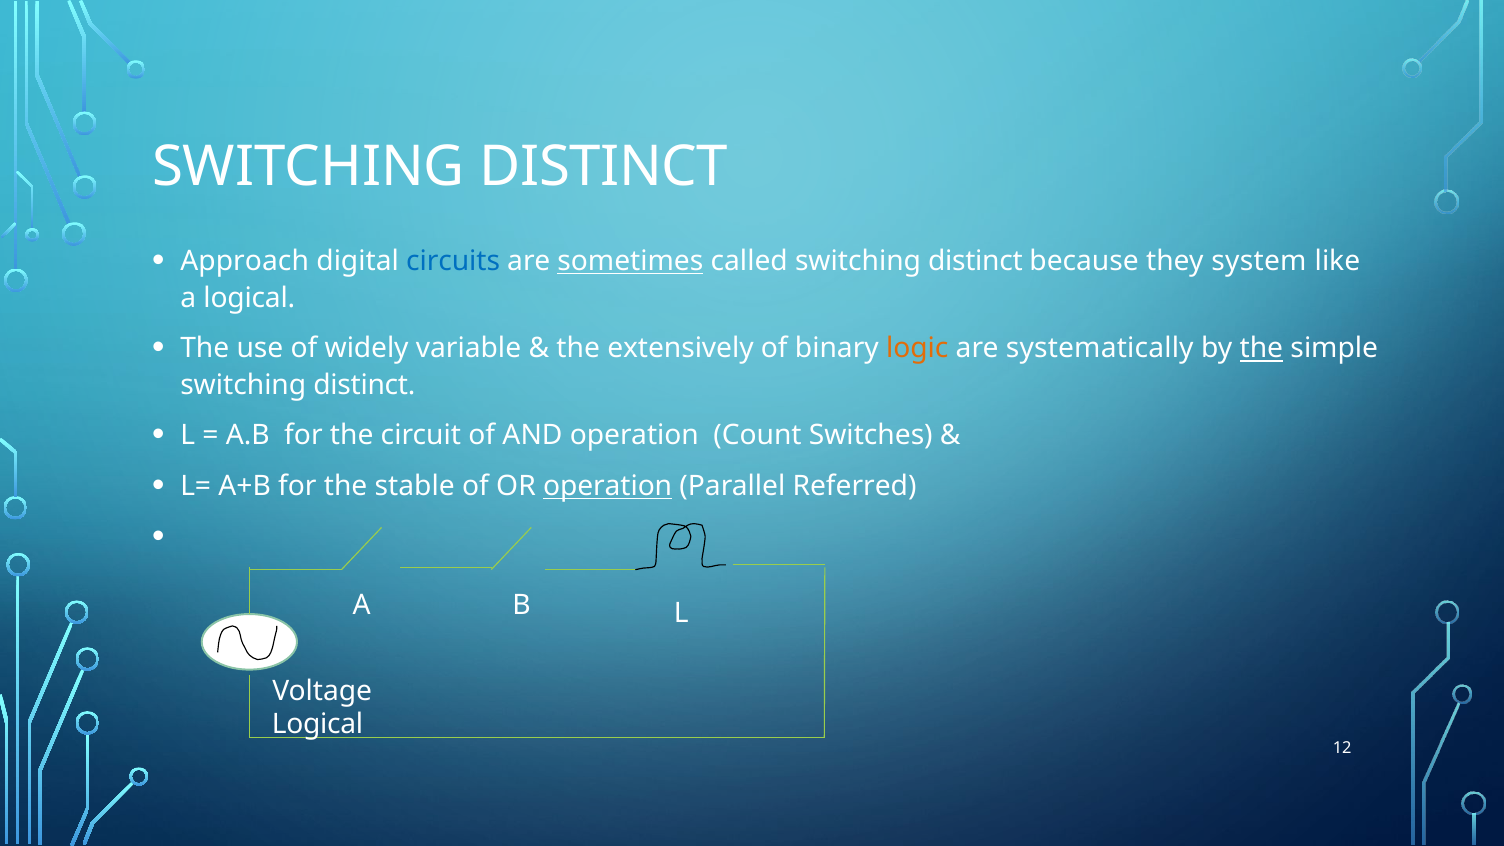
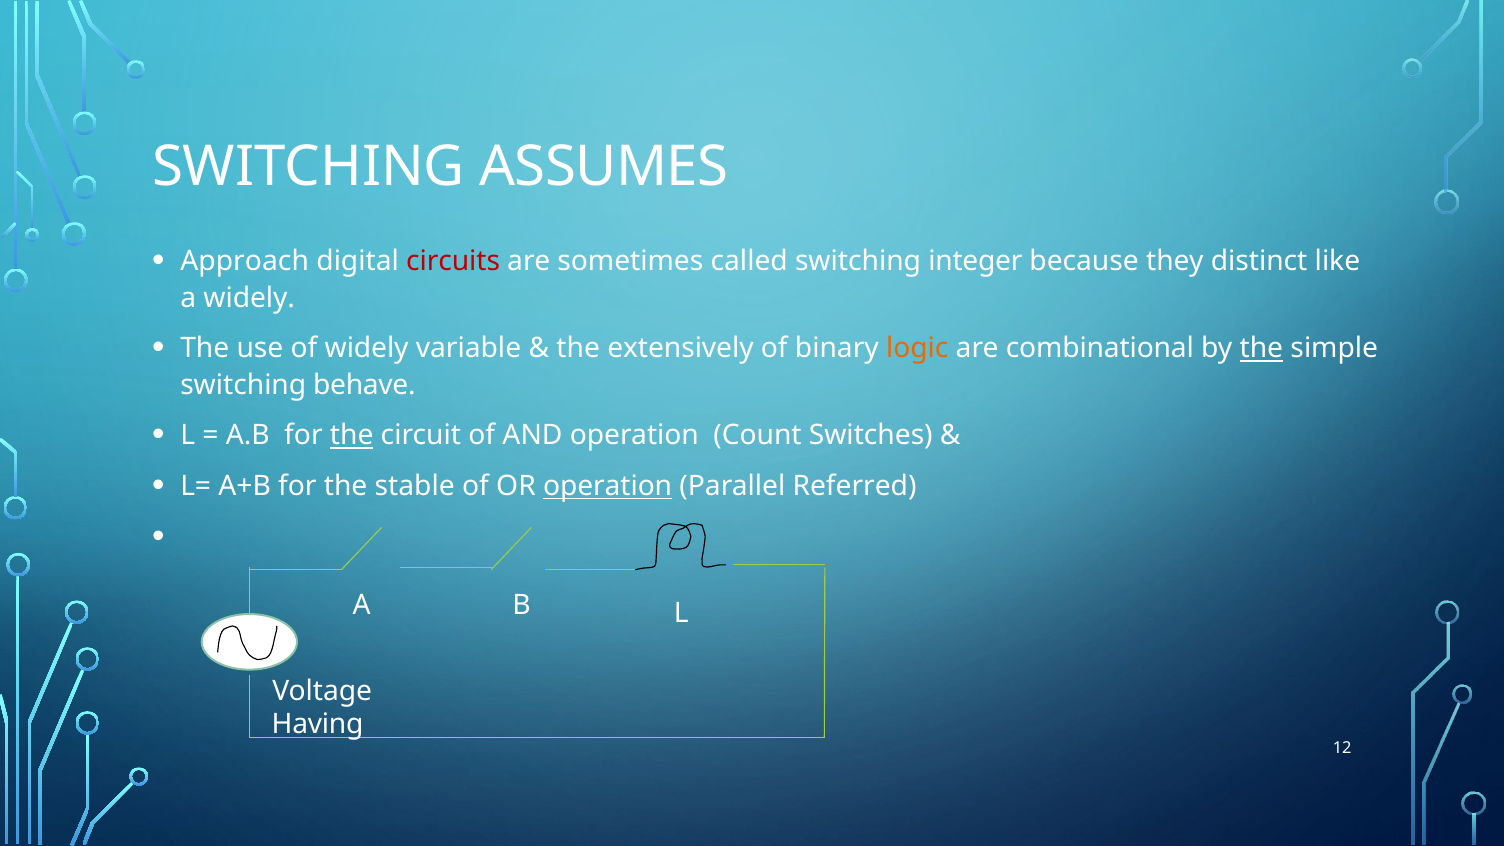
DISTINCT at (604, 167): DISTINCT -> ASSUMES
circuits colour: blue -> red
sometimes underline: present -> none
called switching distinct: distinct -> integer
system: system -> distinct
a logical: logical -> widely
systematically: systematically -> combinational
distinct at (364, 385): distinct -> behave
the at (352, 436) underline: none -> present
Logical at (318, 725): Logical -> Having
